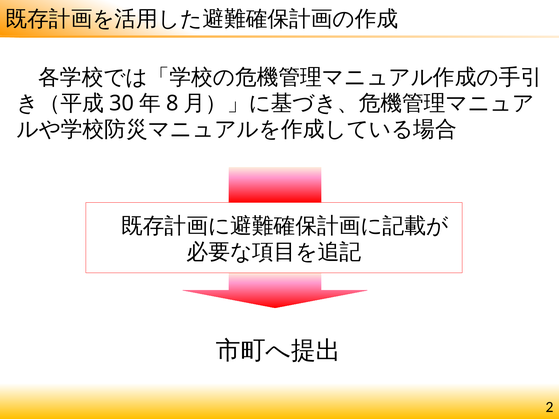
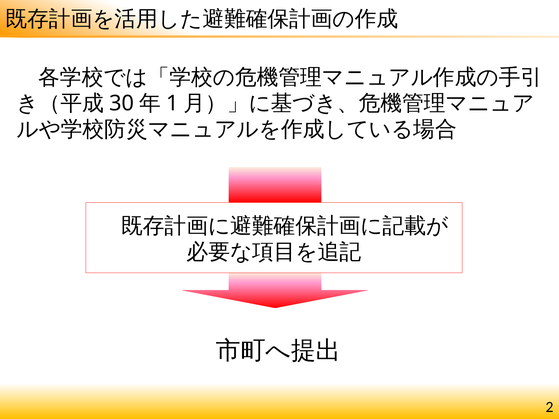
8: 8 -> 1
